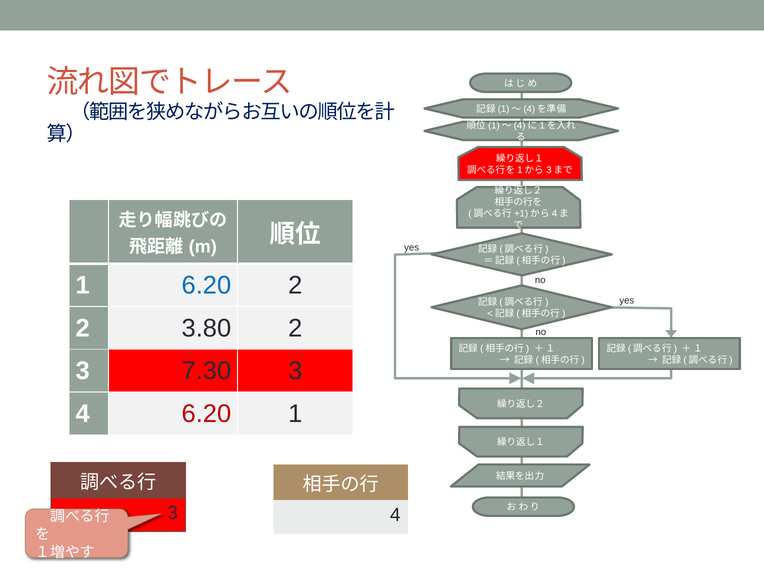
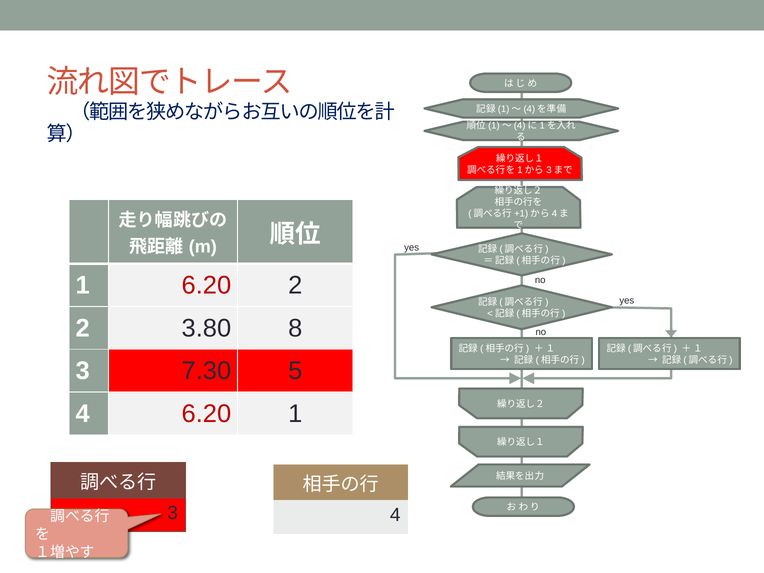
6.20 at (206, 286) colour: blue -> red
3.80 2: 2 -> 8
7.30 3: 3 -> 5
